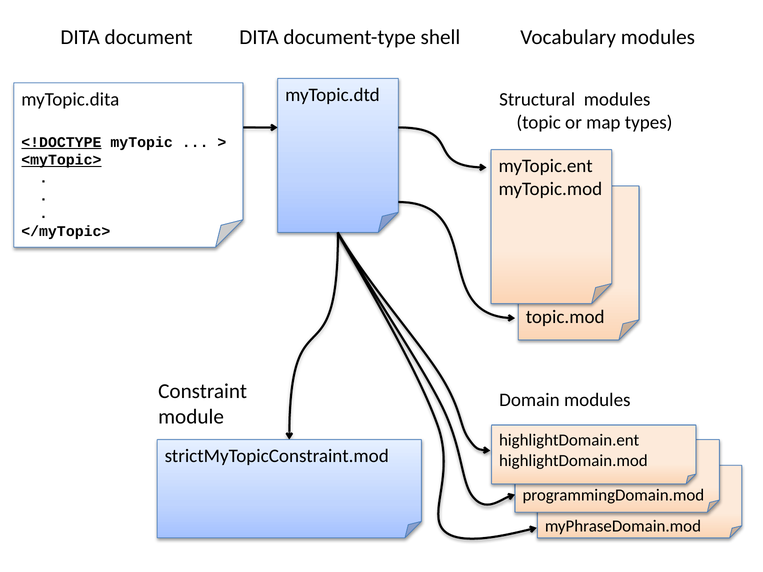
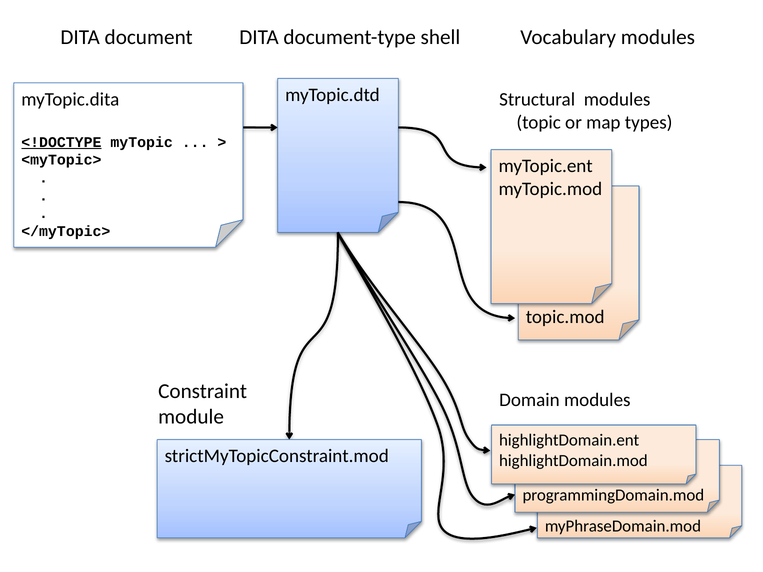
<myTopic> underline: present -> none
